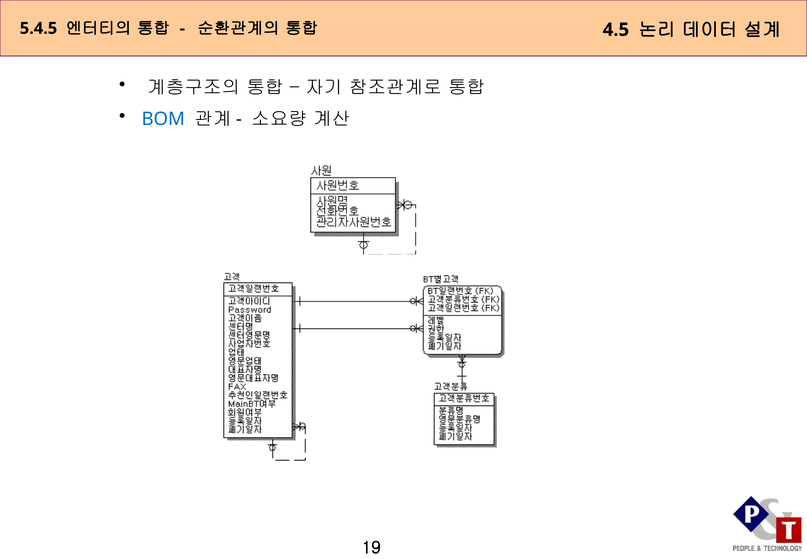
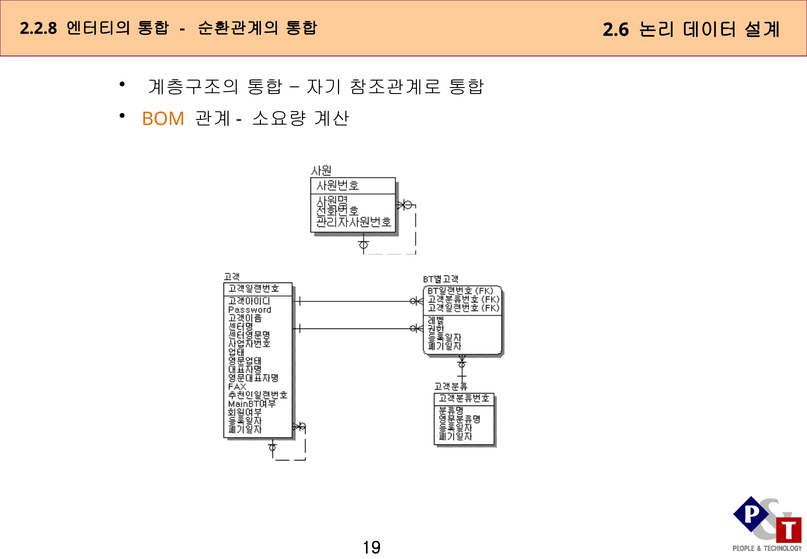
5.4.5: 5.4.5 -> 2.2.8
4.5: 4.5 -> 2.6
BOM colour: blue -> orange
